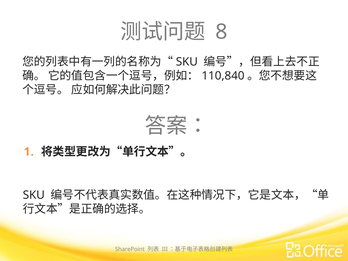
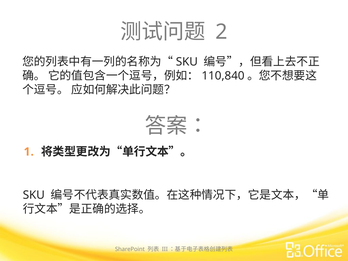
8: 8 -> 2
